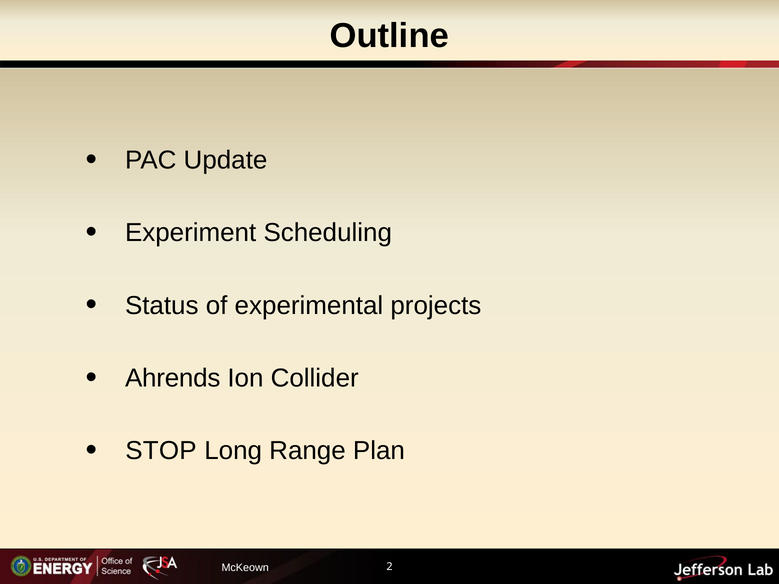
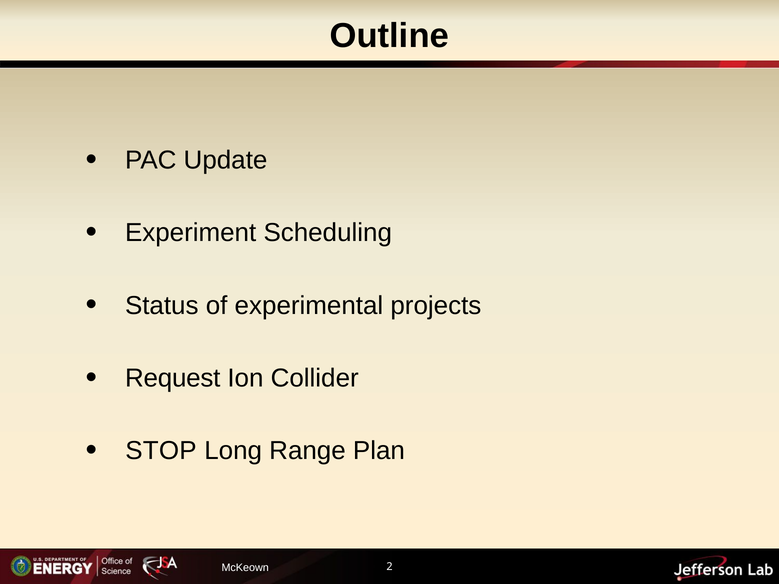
Ahrends: Ahrends -> Request
